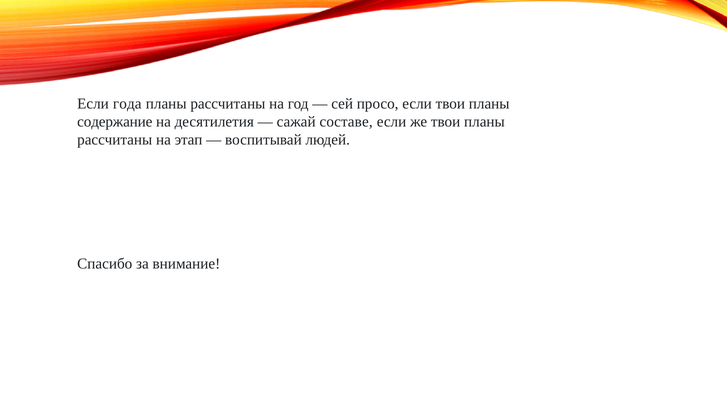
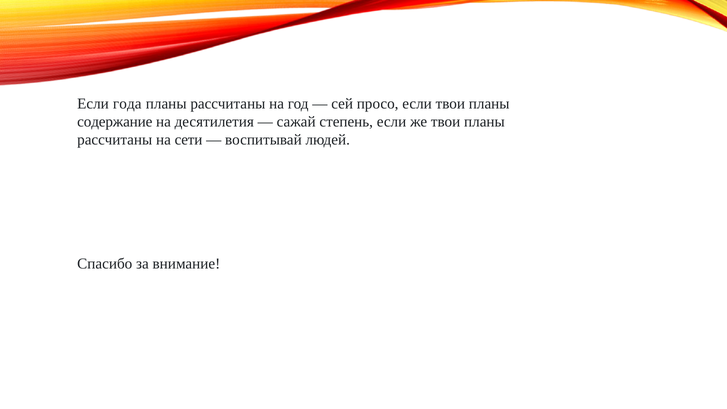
составе: составе -> степень
этап: этап -> сети
